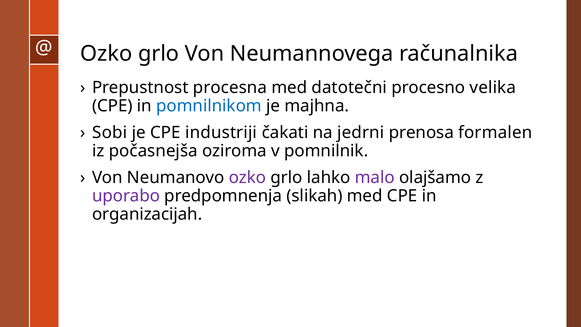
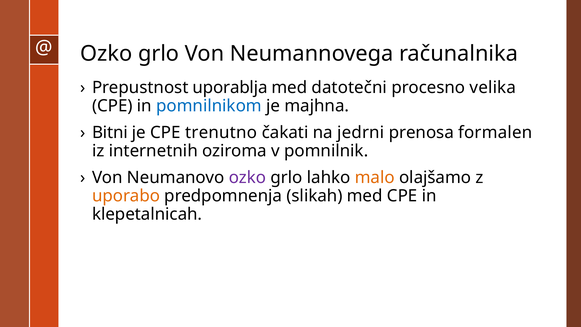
procesna: procesna -> uporablja
Sobi: Sobi -> Bitni
industriji: industriji -> trenutno
počasnejša: počasnejša -> internetnih
malo colour: purple -> orange
uporabo colour: purple -> orange
organizacijah: organizacijah -> klepetalnicah
